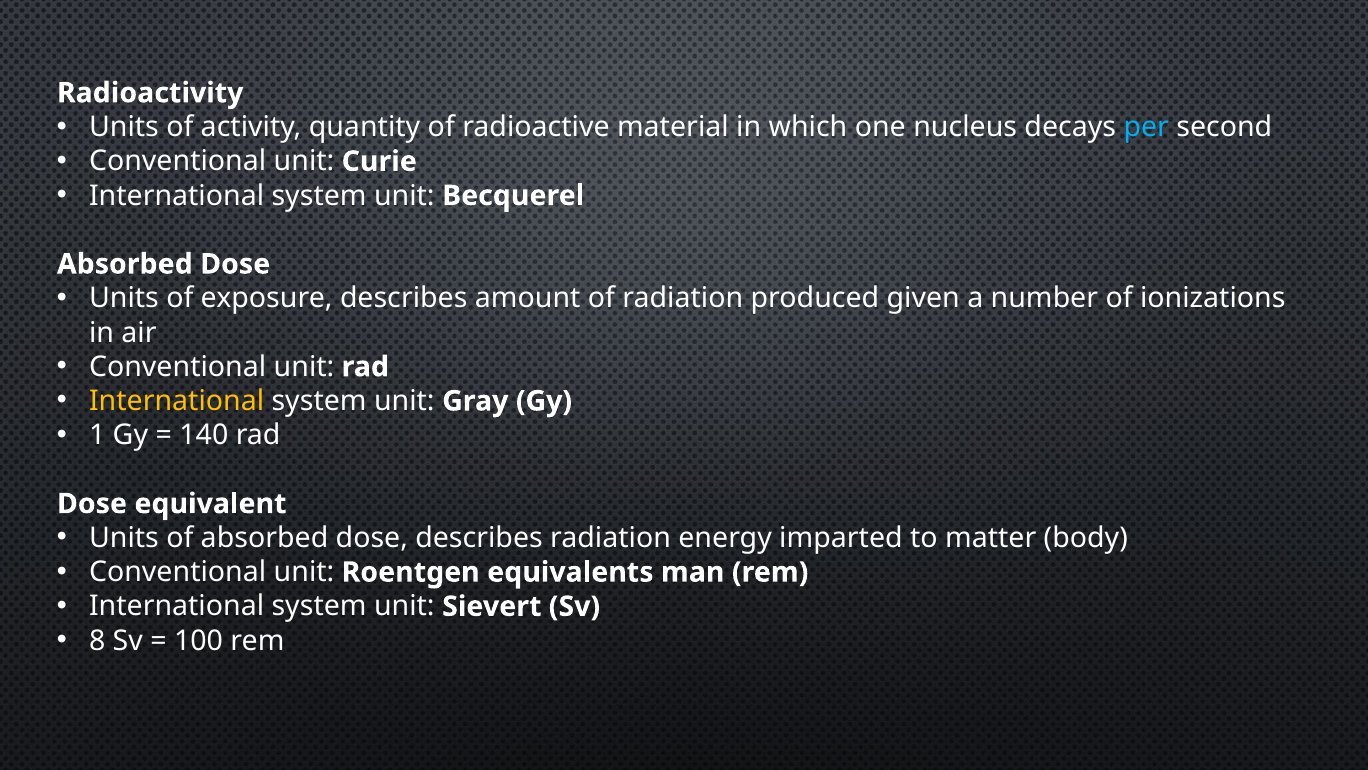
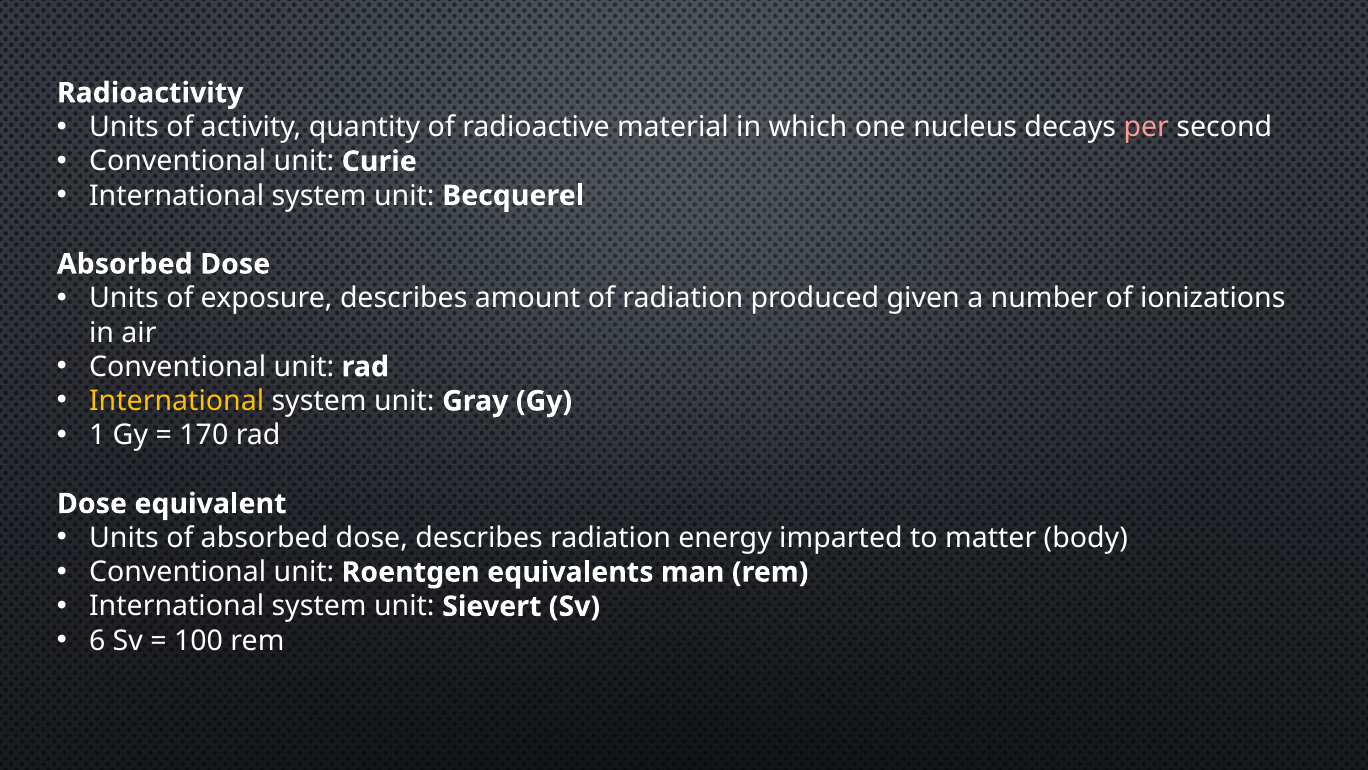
per colour: light blue -> pink
140: 140 -> 170
8: 8 -> 6
